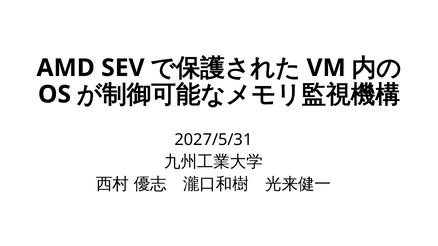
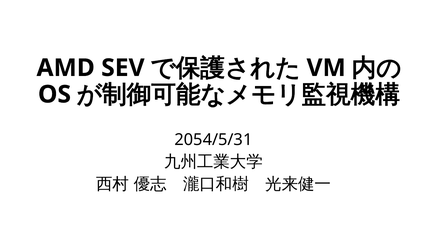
2027/5/31: 2027/5/31 -> 2054/5/31
